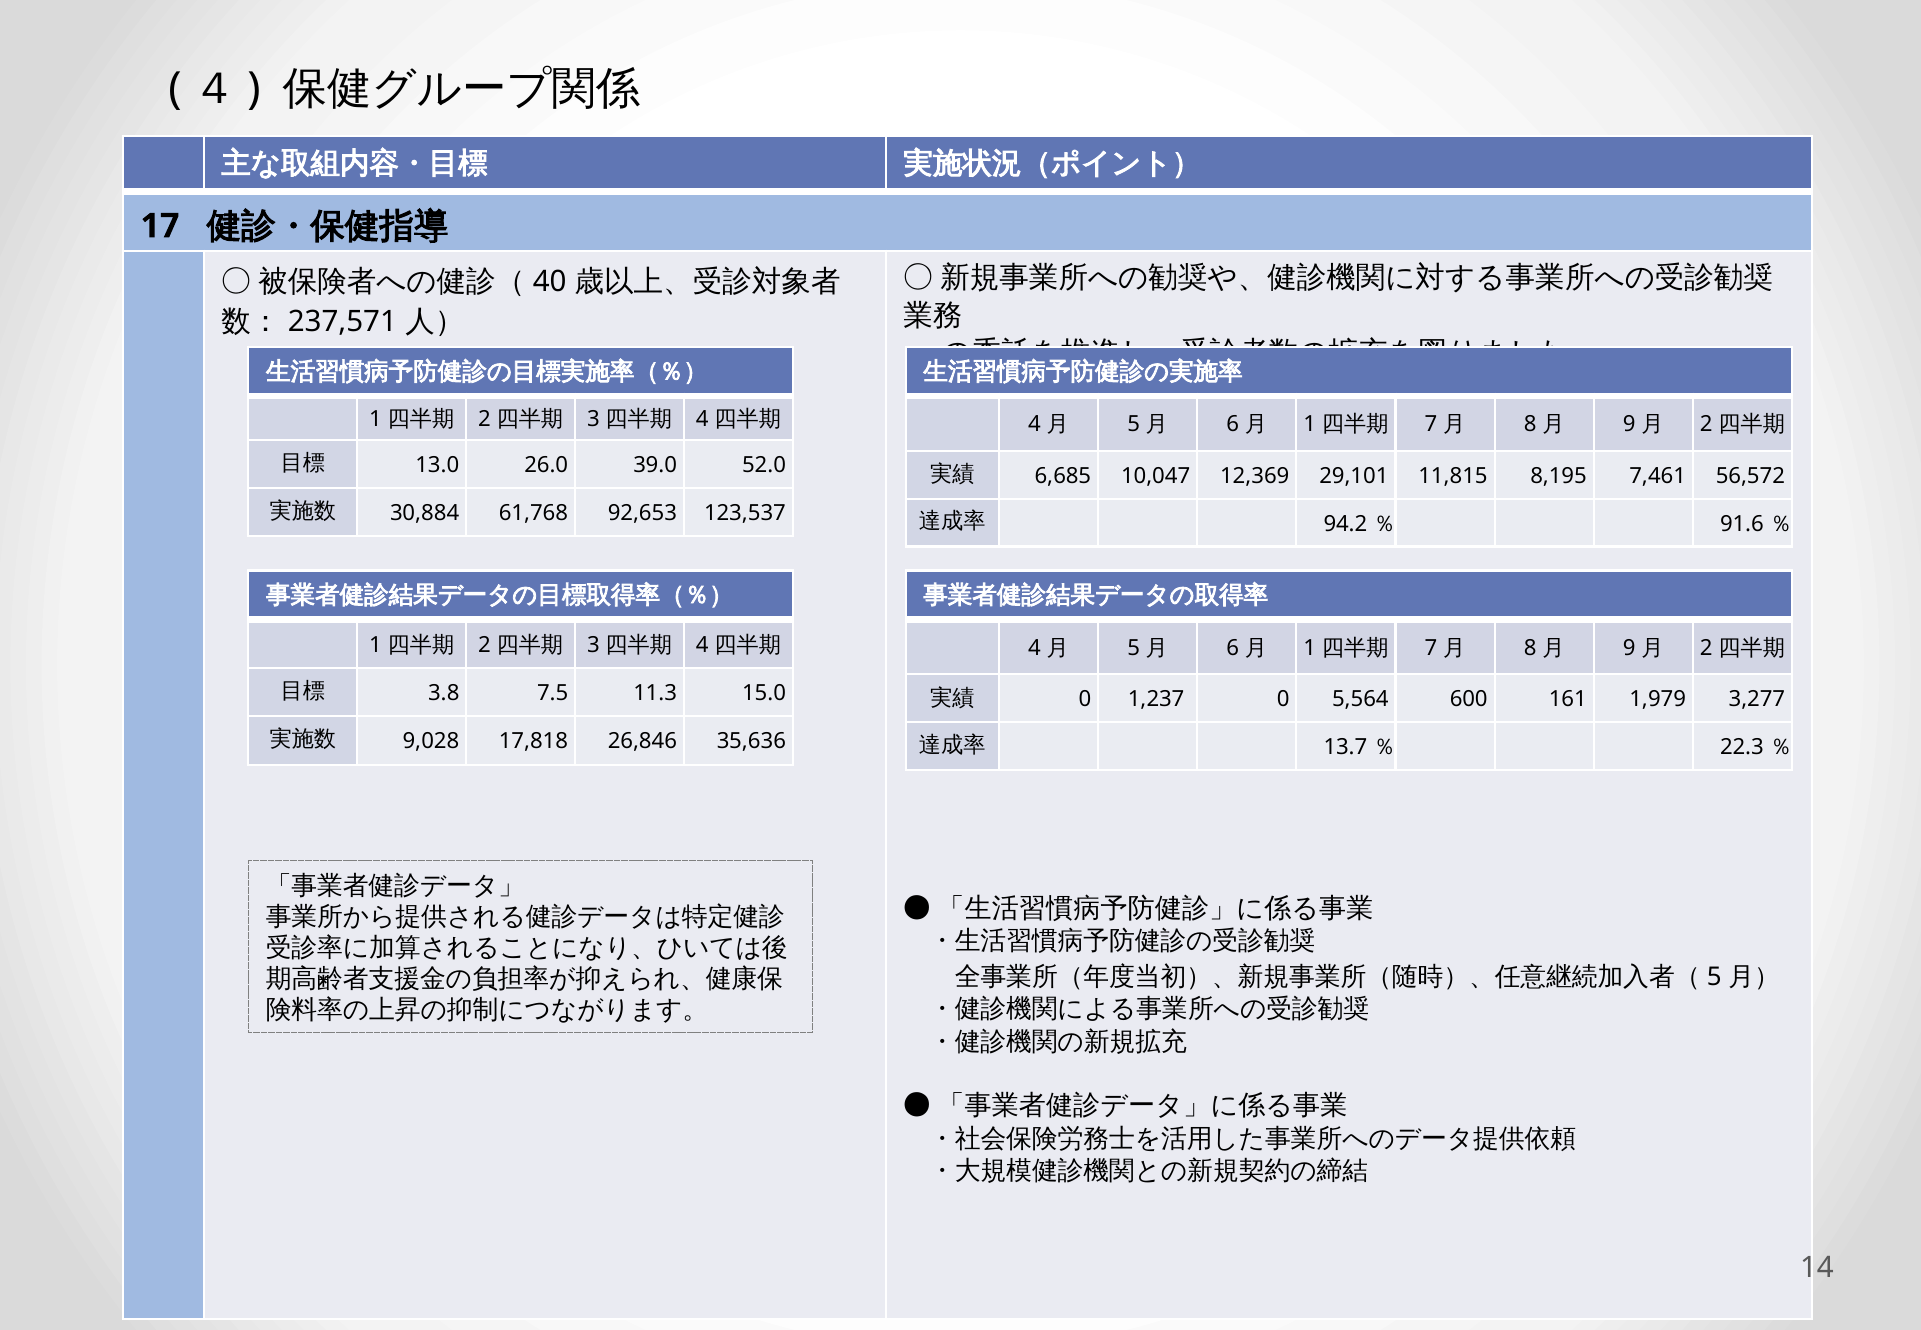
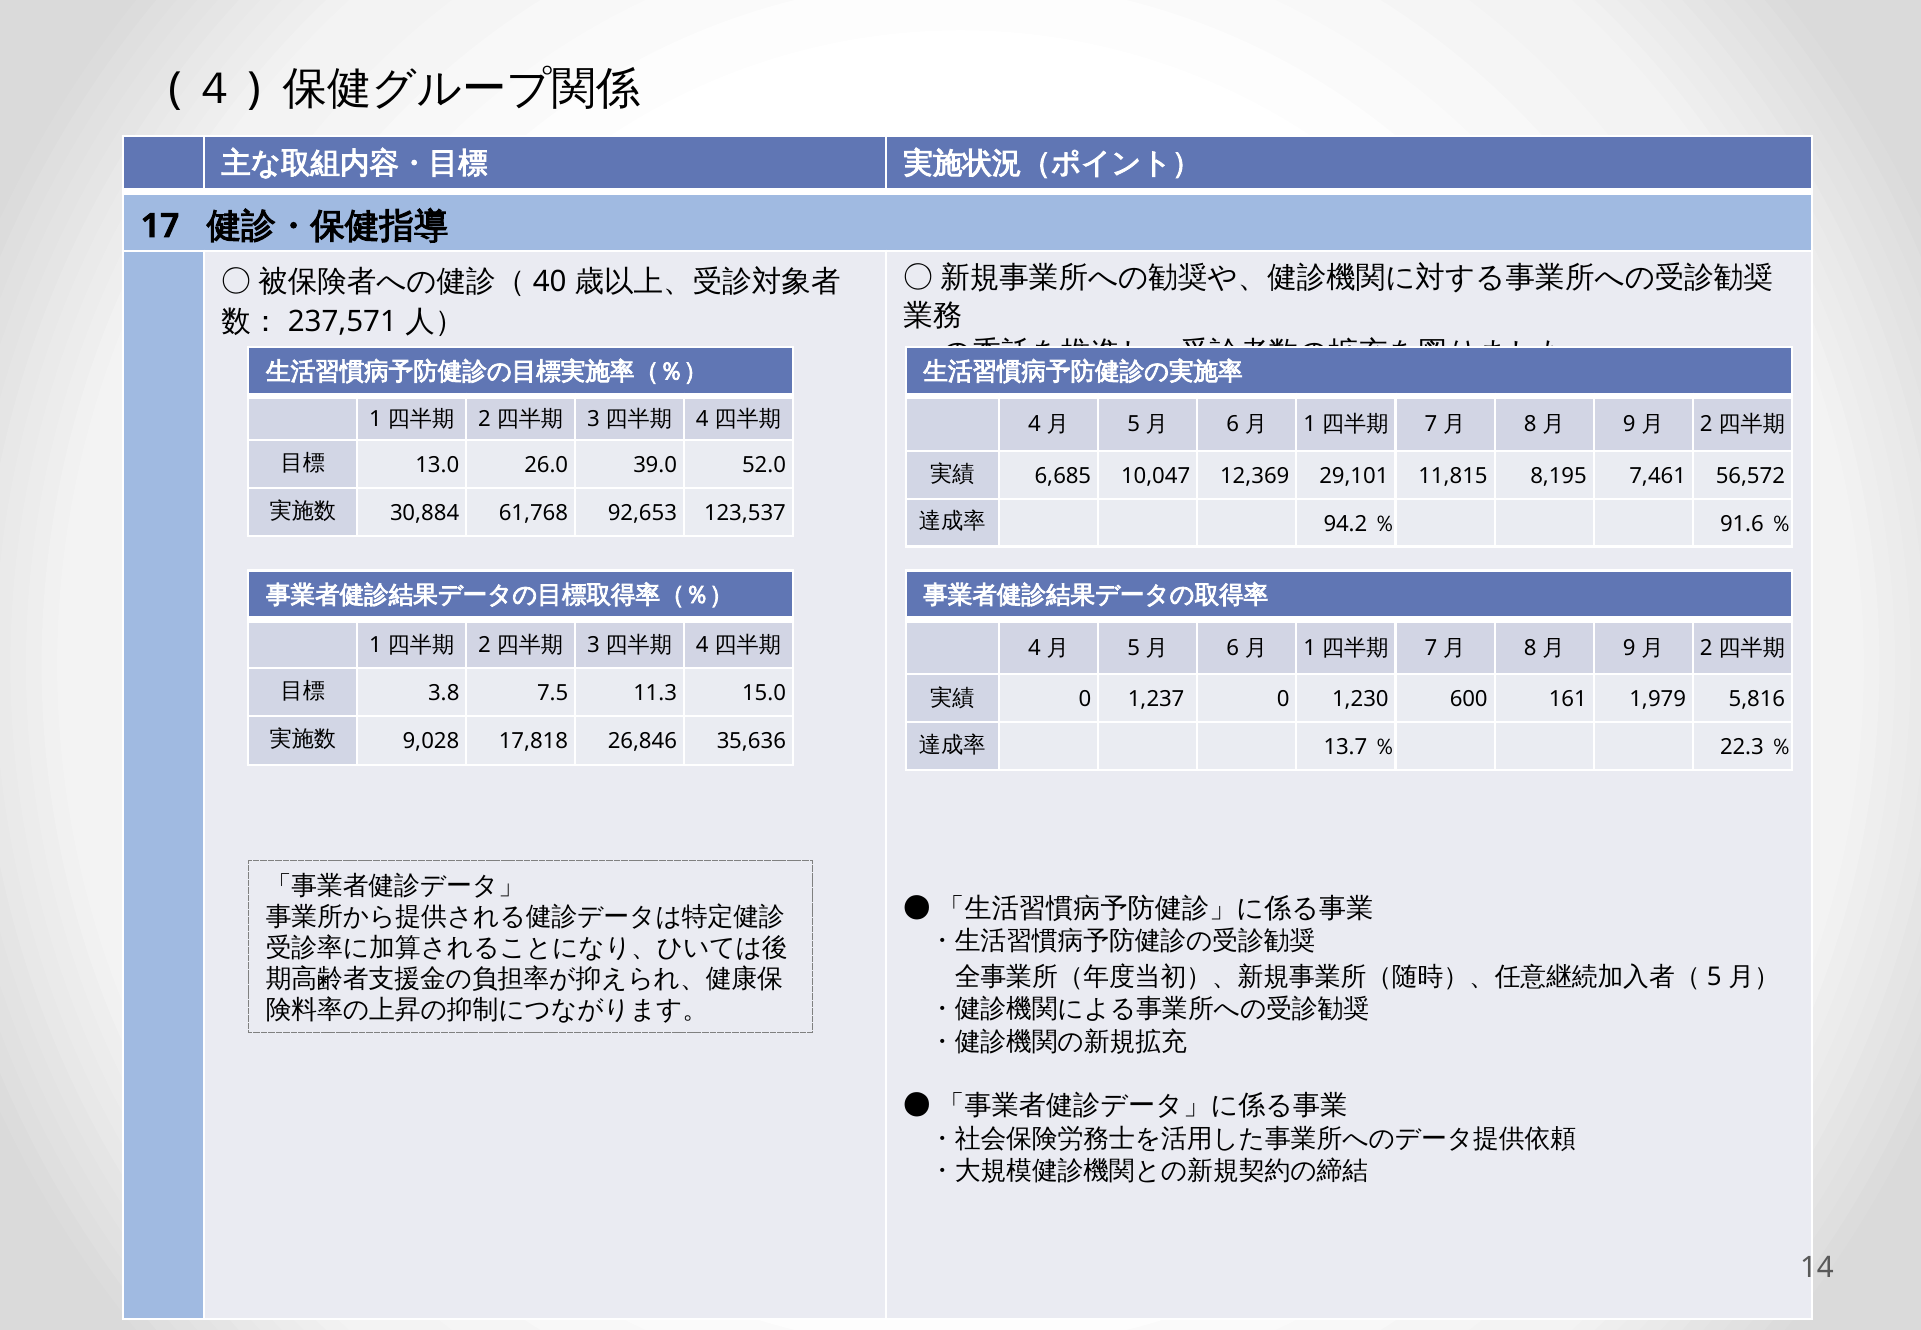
5,564: 5,564 -> 1,230
3,277: 3,277 -> 5,816
